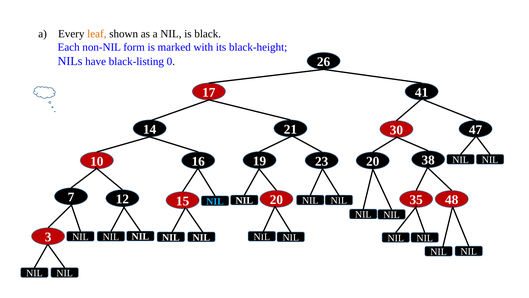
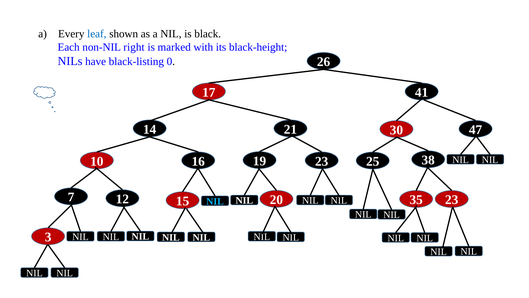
leaf colour: orange -> blue
form: form -> right
23 20: 20 -> 25
35 48: 48 -> 23
